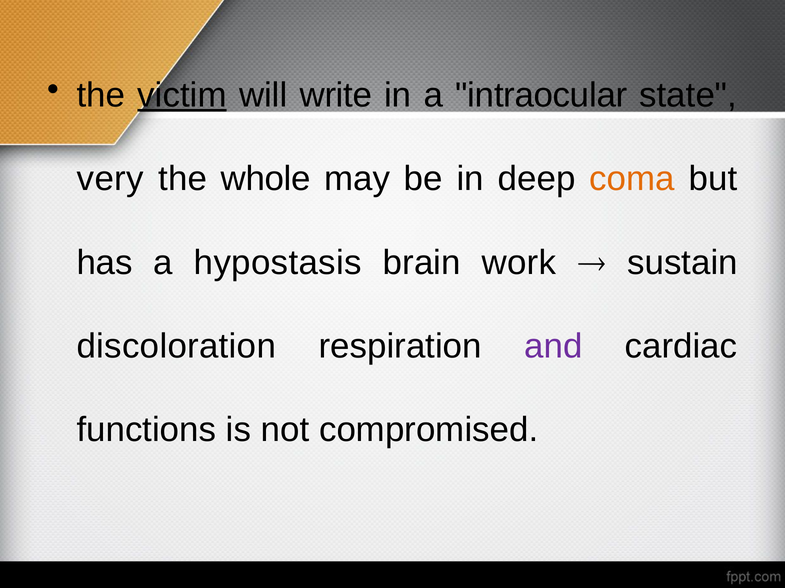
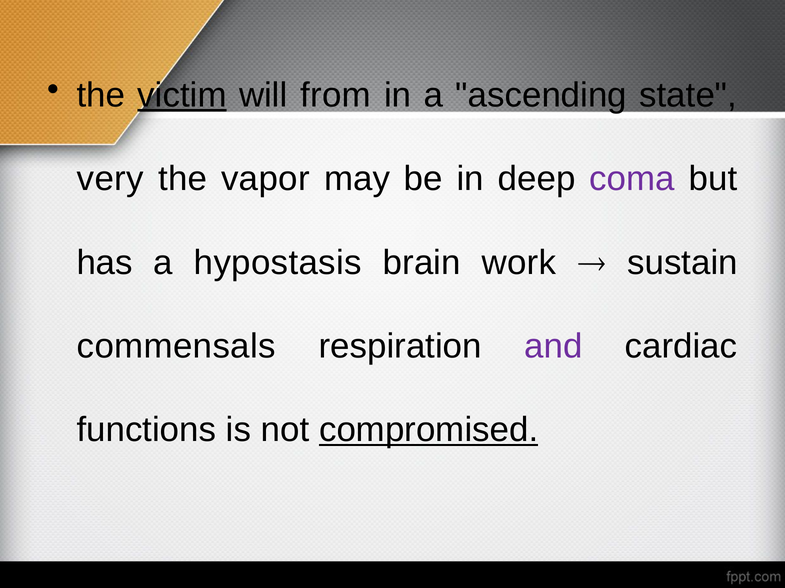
write: write -> from
intraocular: intraocular -> ascending
whole: whole -> vapor
coma colour: orange -> purple
discoloration: discoloration -> commensals
compromised underline: none -> present
